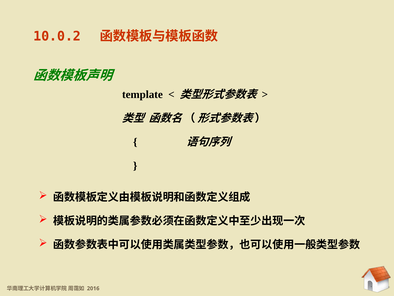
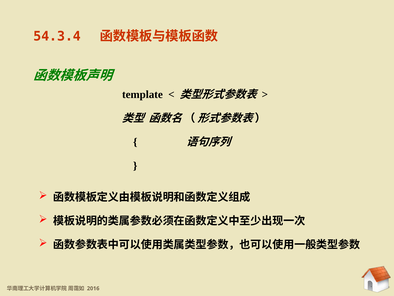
10.0.2: 10.0.2 -> 54.3.4
